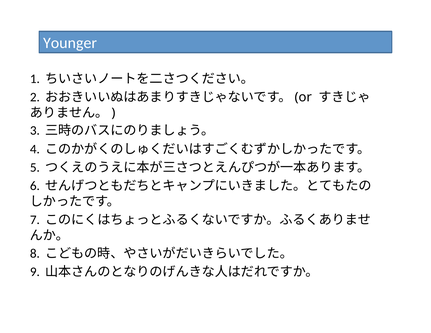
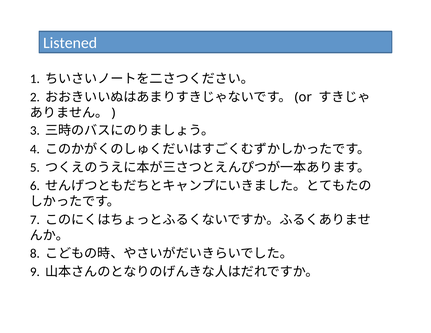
Younger: Younger -> Listened
